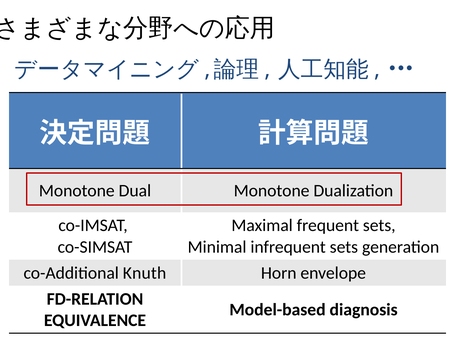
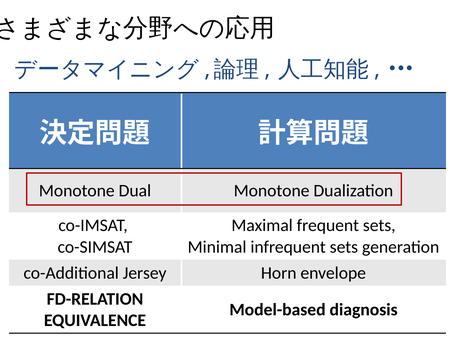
Knuth: Knuth -> Jersey
